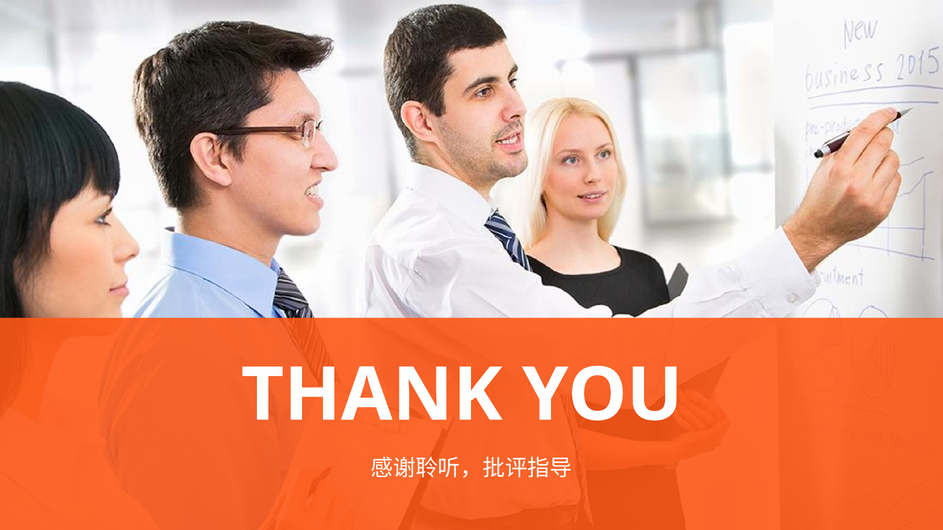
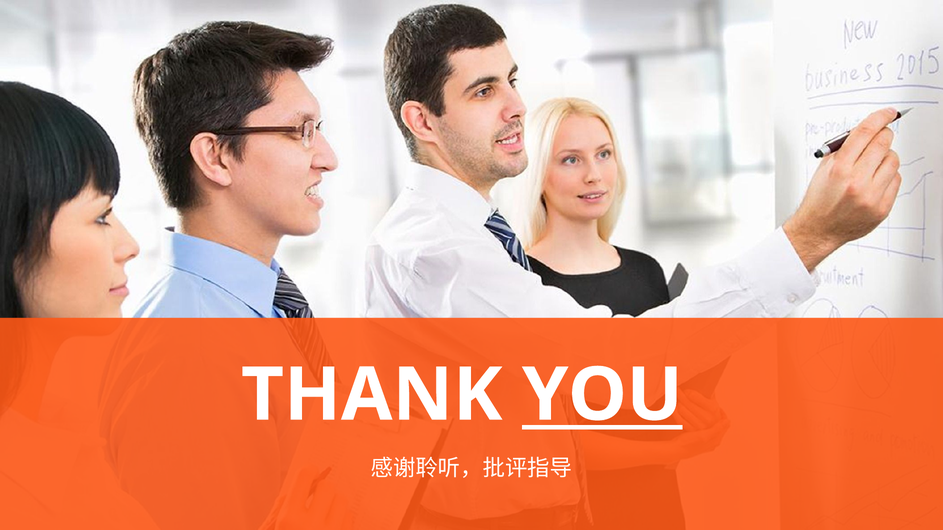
YOU underline: none -> present
